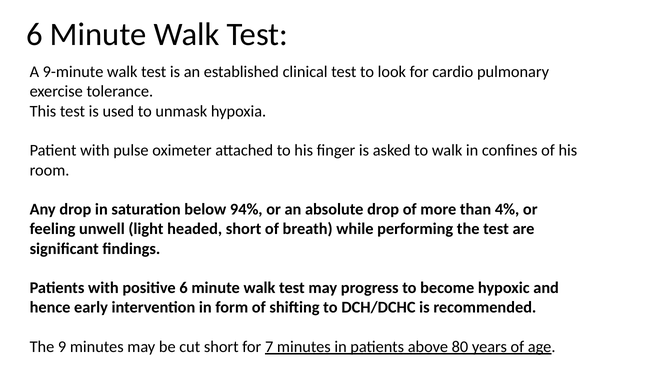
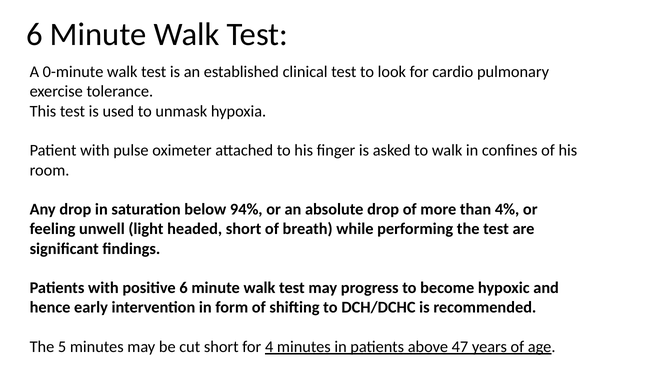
9-minute: 9-minute -> 0-minute
9: 9 -> 5
7: 7 -> 4
80: 80 -> 47
